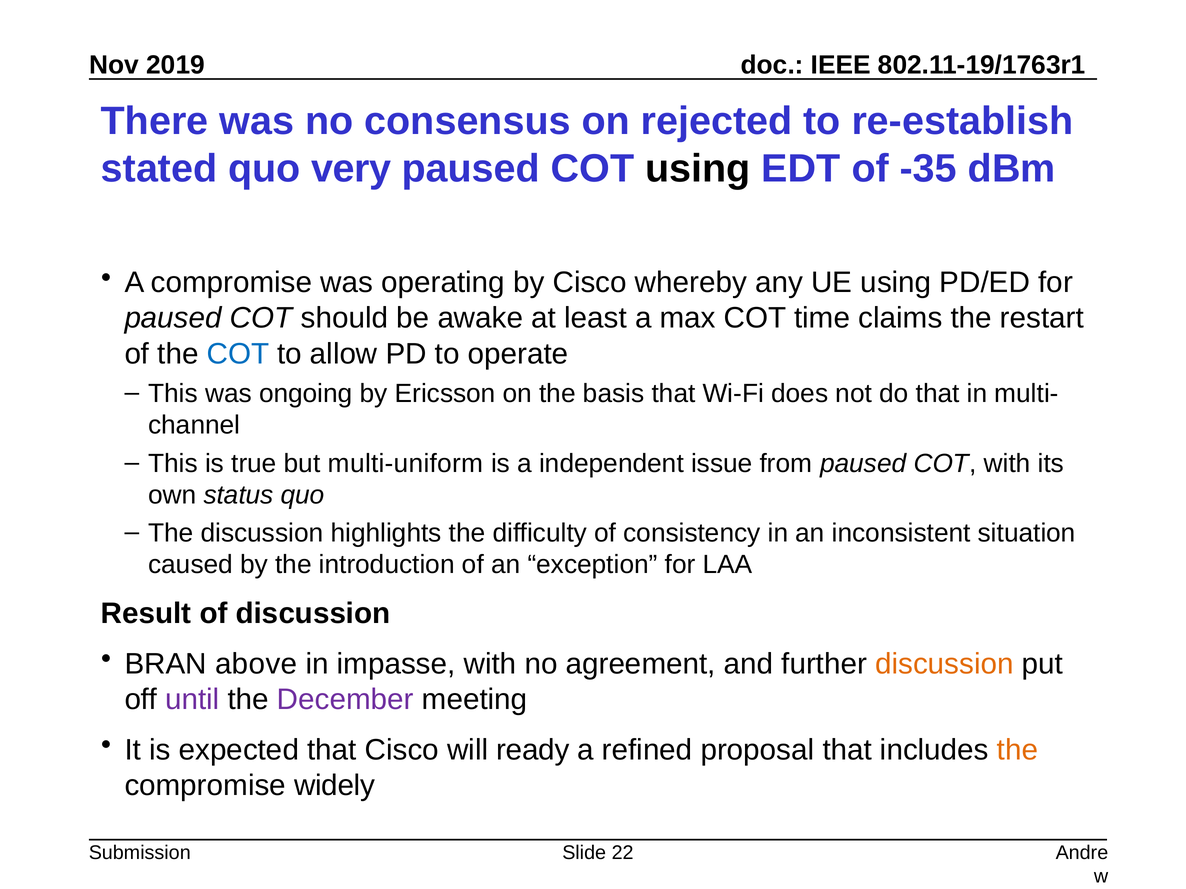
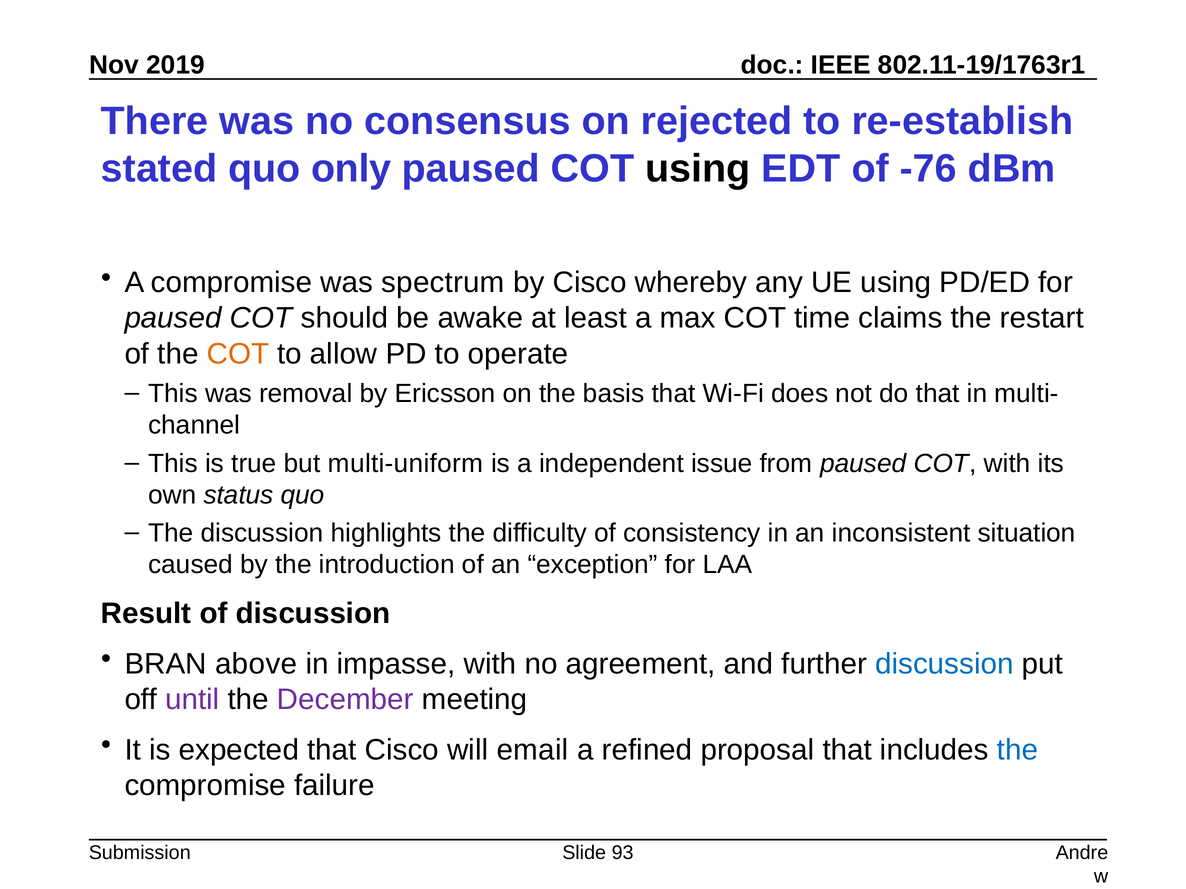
very: very -> only
-35: -35 -> -76
operating: operating -> spectrum
COT at (238, 354) colour: blue -> orange
ongoing: ongoing -> removal
discussion at (944, 664) colour: orange -> blue
ready: ready -> email
the at (1018, 750) colour: orange -> blue
widely: widely -> failure
22: 22 -> 93
